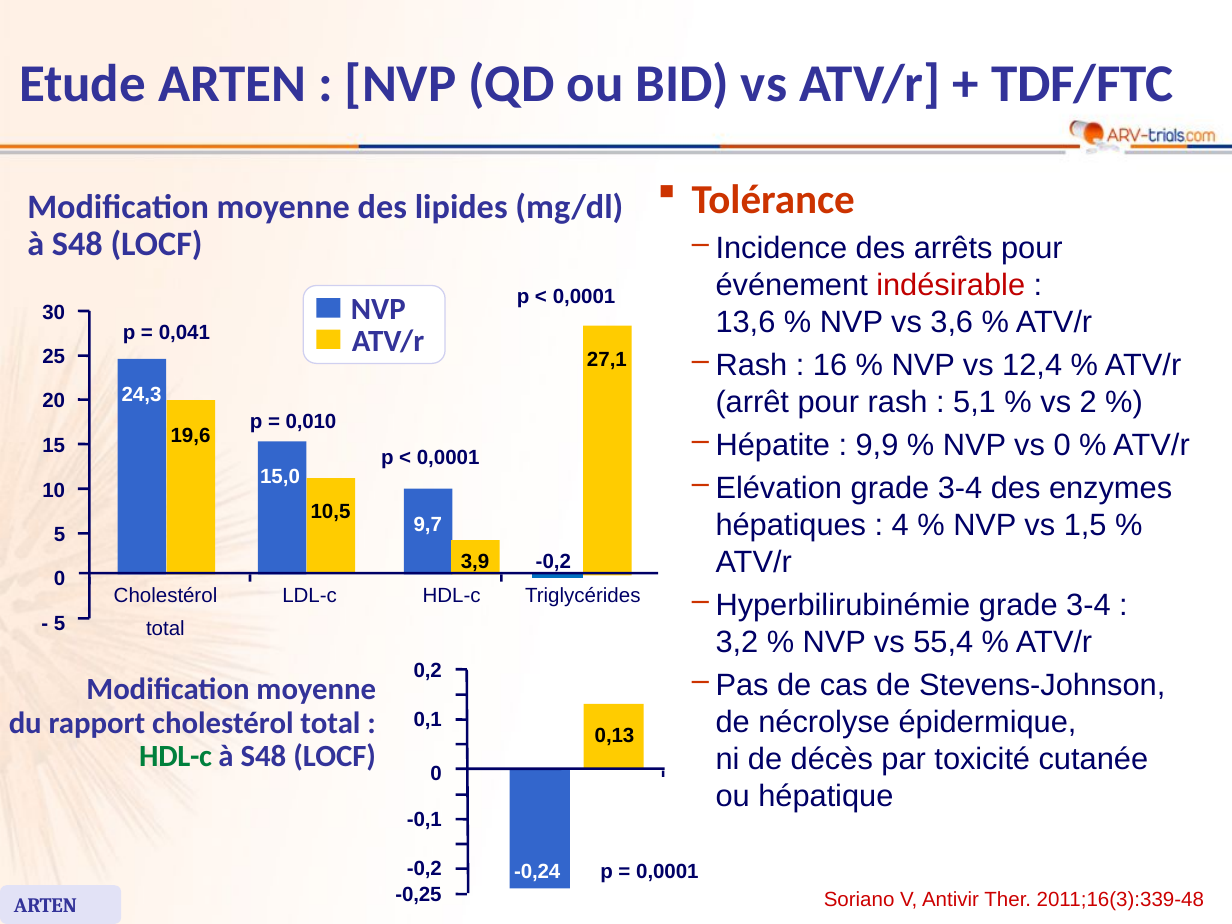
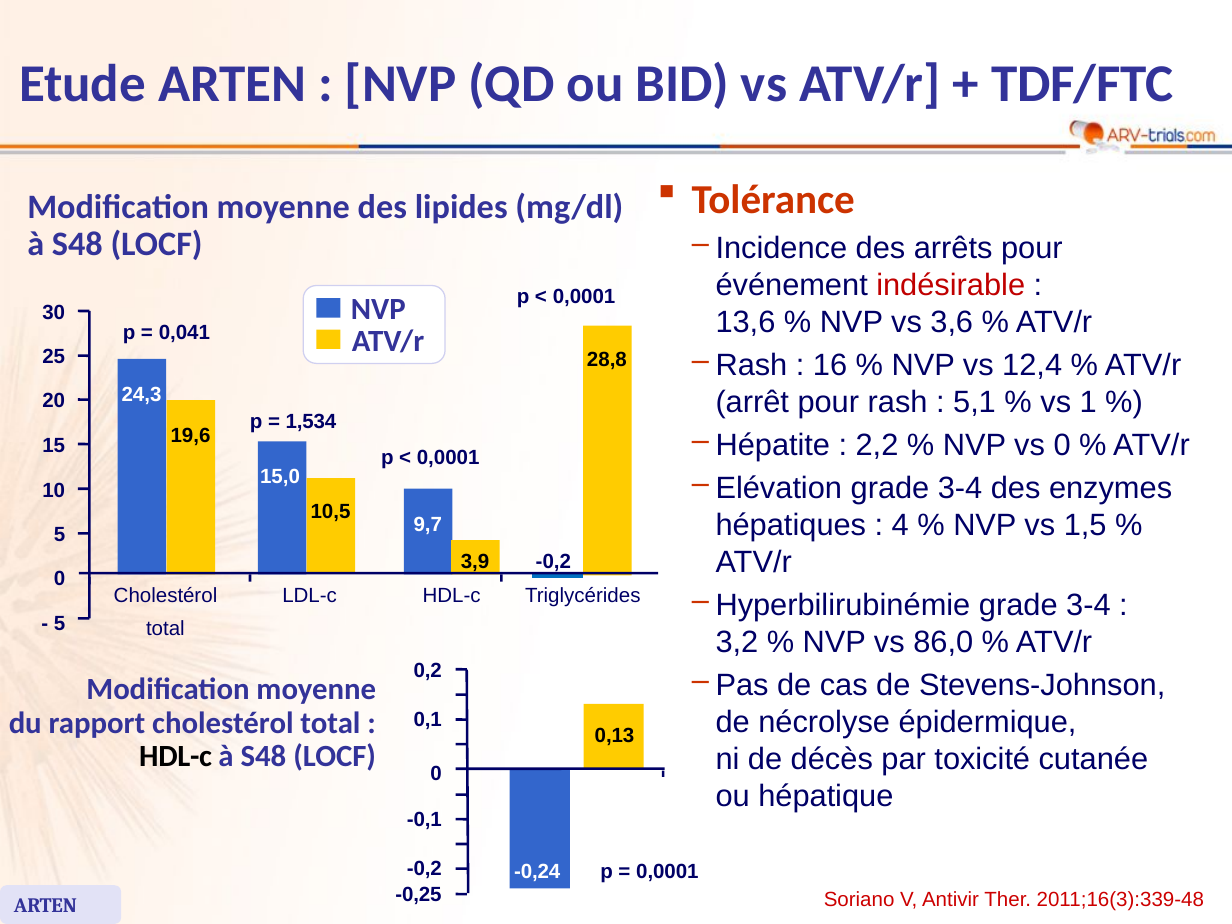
27,1: 27,1 -> 28,8
2: 2 -> 1
0,010: 0,010 -> 1,534
9,9: 9,9 -> 2,2
55,4: 55,4 -> 86,0
HDL-c at (176, 756) colour: green -> black
